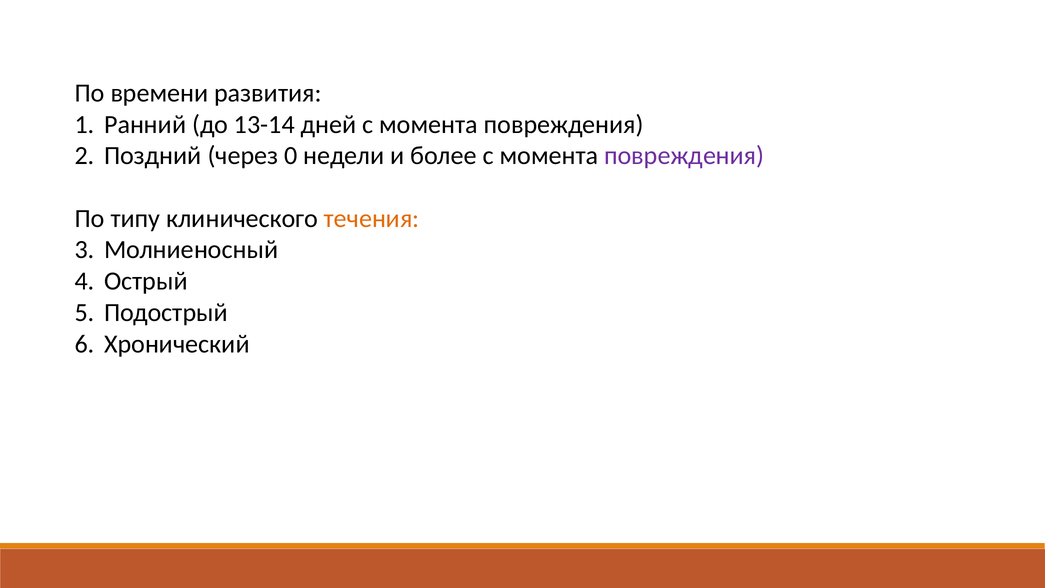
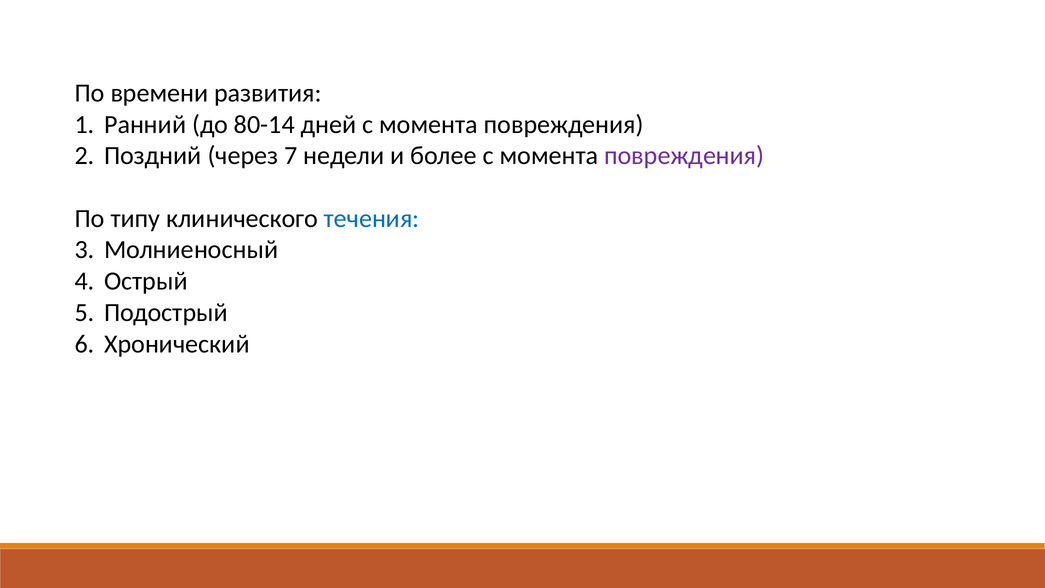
13-14: 13-14 -> 80-14
0: 0 -> 7
течения colour: orange -> blue
